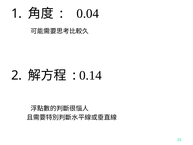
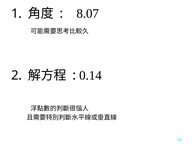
0.04: 0.04 -> 8.07
